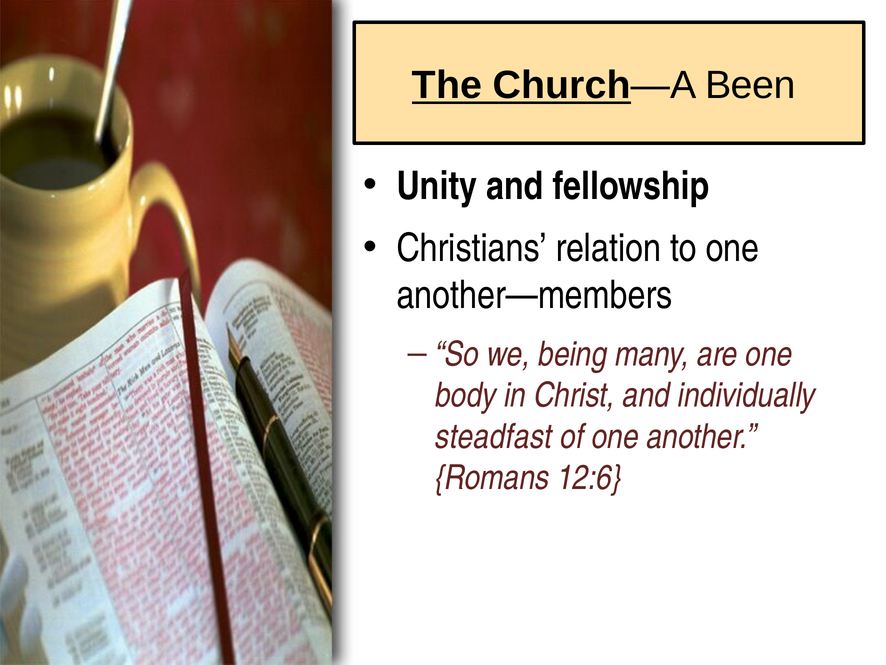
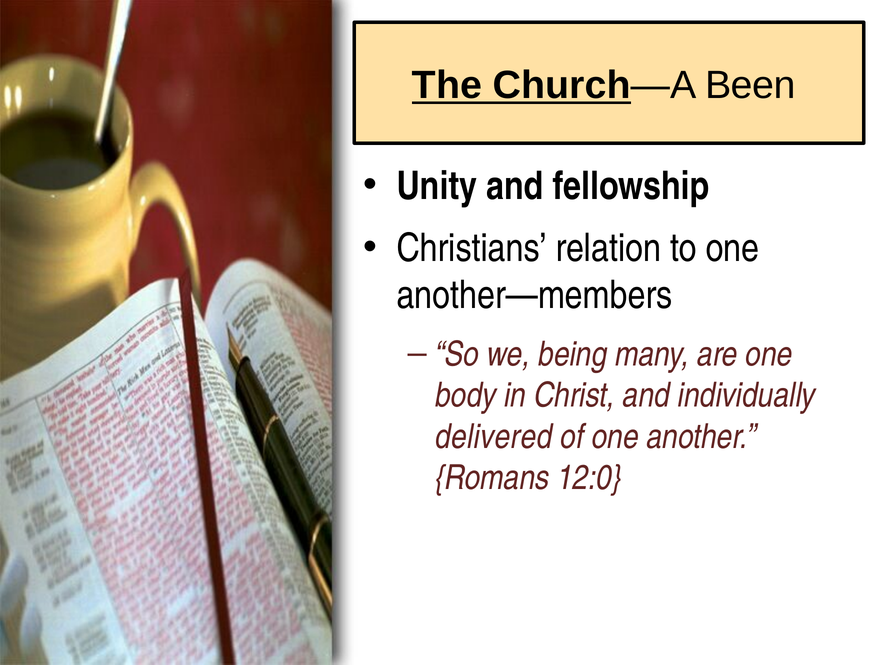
steadfast: steadfast -> delivered
12:6: 12:6 -> 12:0
